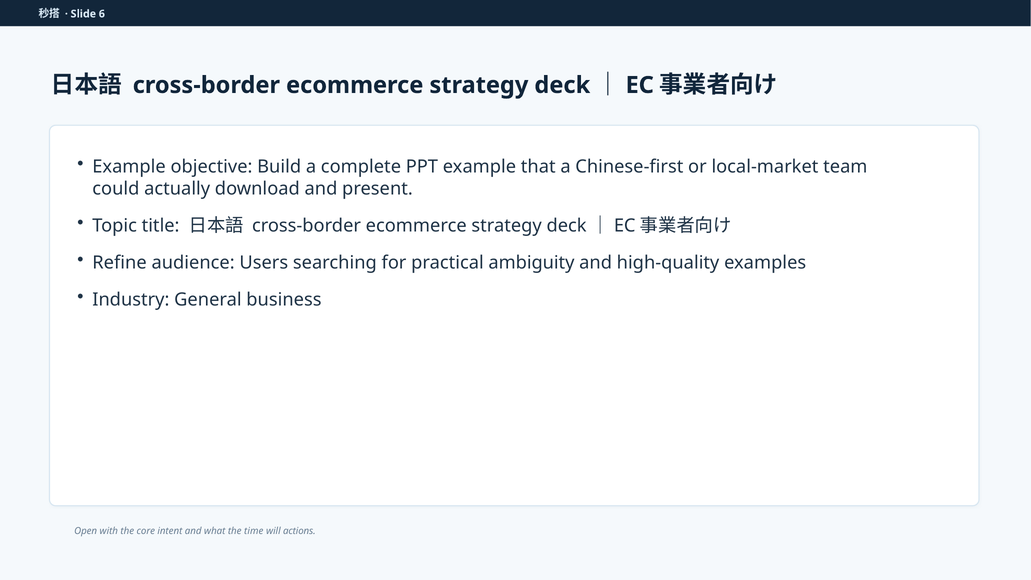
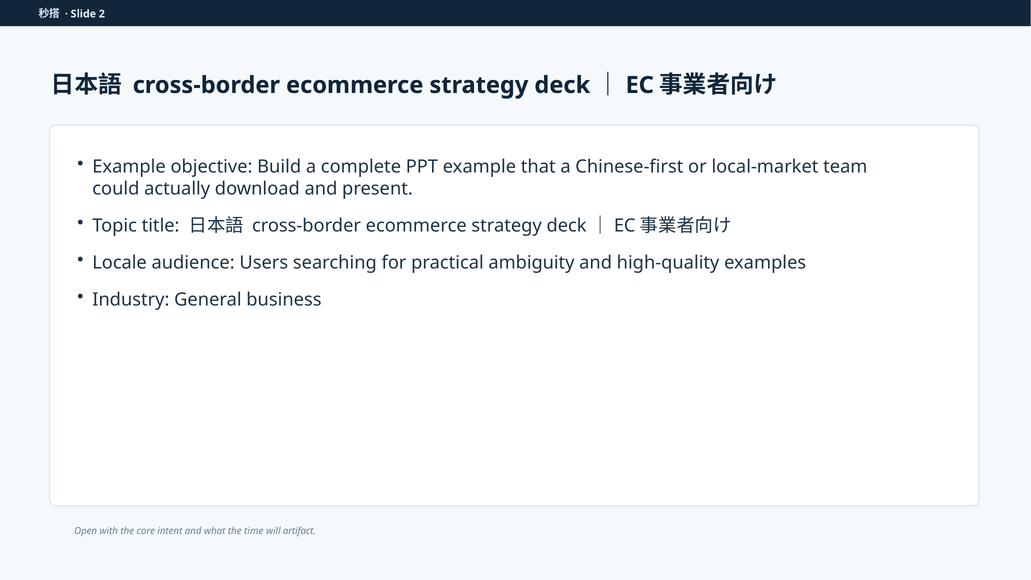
6: 6 -> 2
Refine: Refine -> Locale
actions: actions -> artifact
